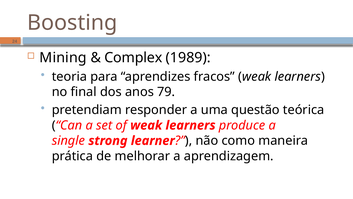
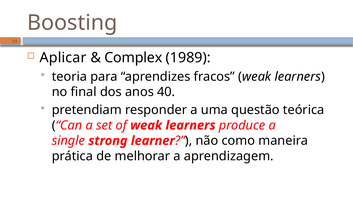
Mining: Mining -> Aplicar
79: 79 -> 40
